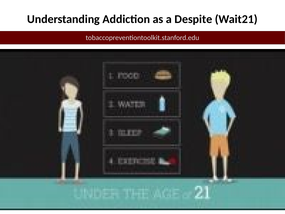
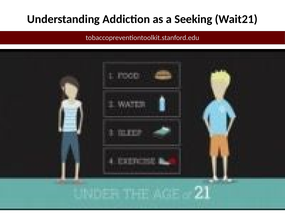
Despite: Despite -> Seeking
